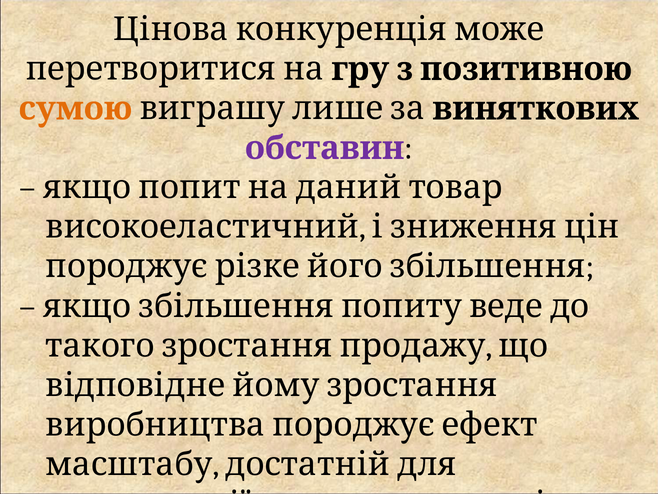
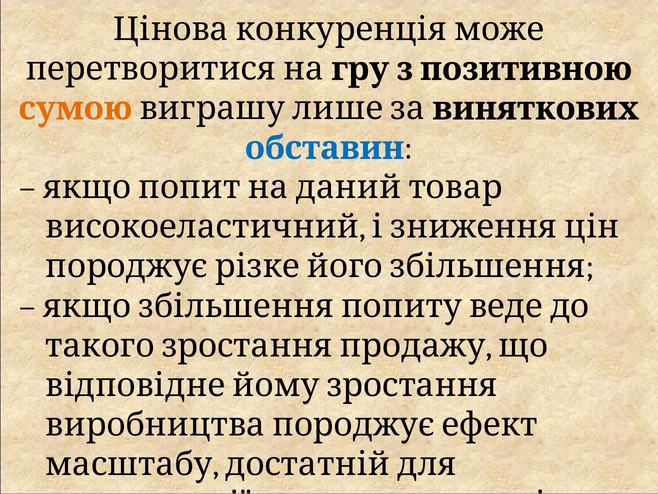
обставин colour: purple -> blue
